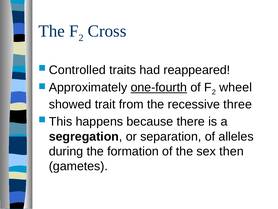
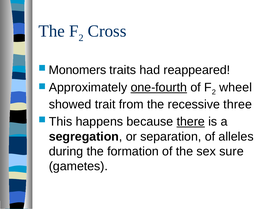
Controlled: Controlled -> Monomers
there underline: none -> present
then: then -> sure
